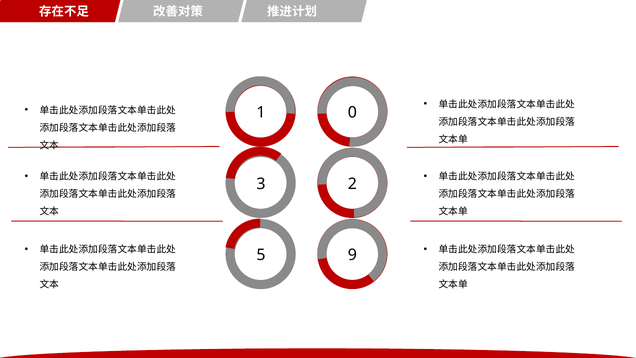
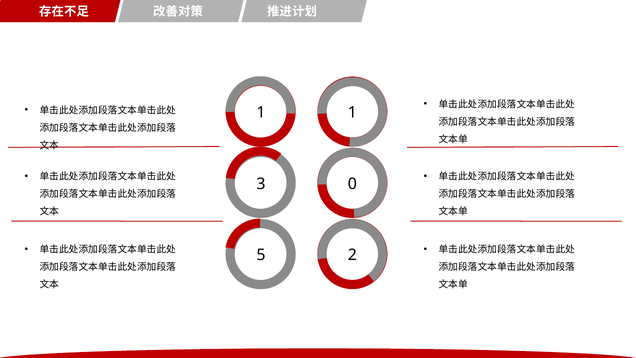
1 0: 0 -> 1
2: 2 -> 0
9: 9 -> 2
